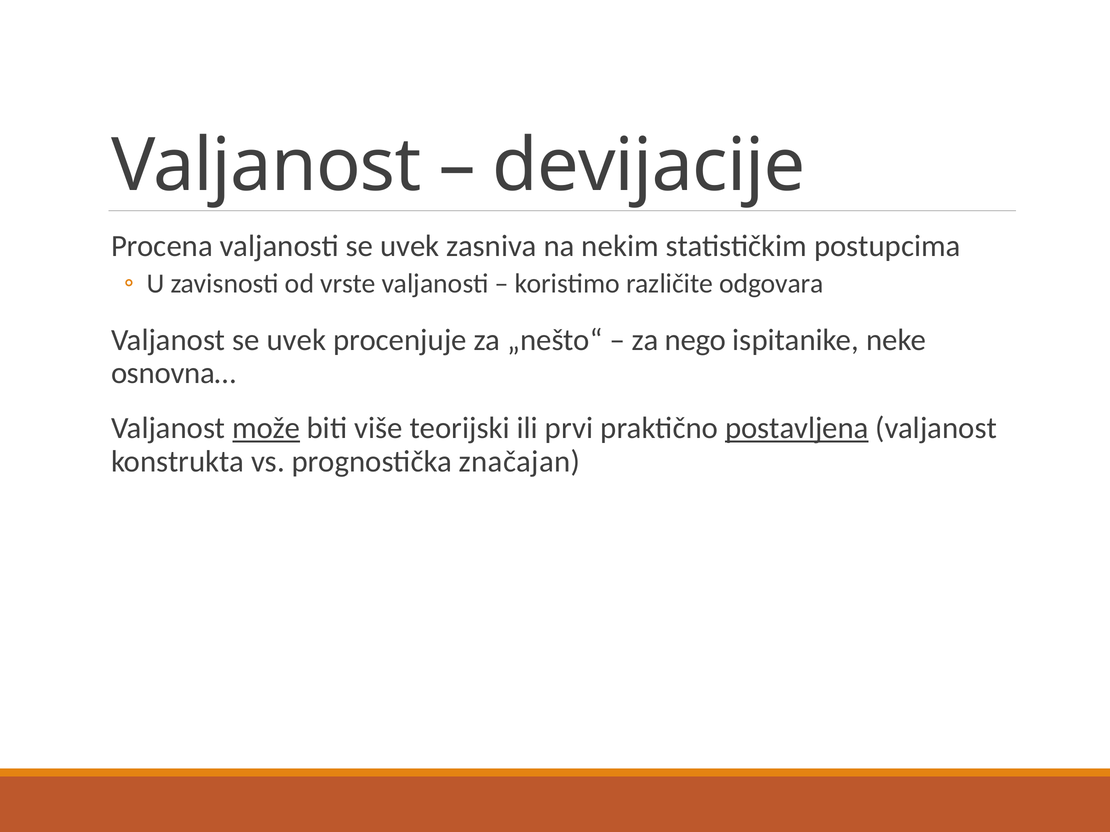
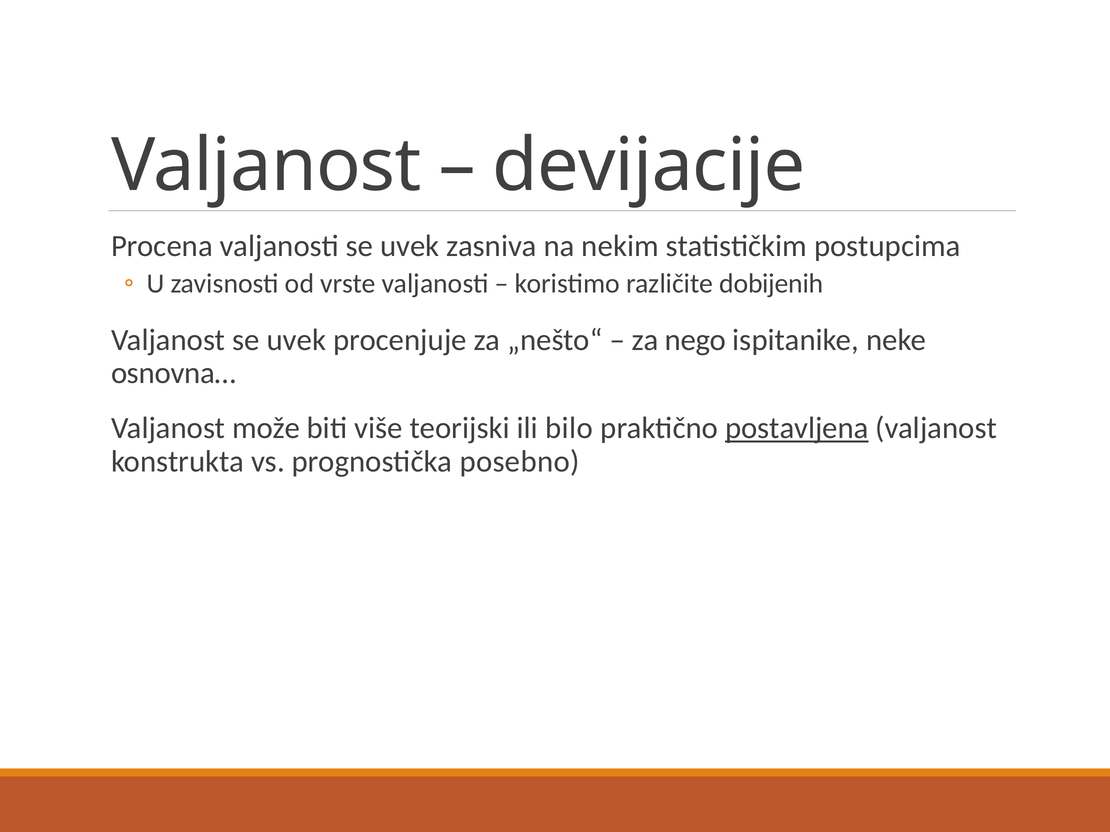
odgovara: odgovara -> dobijenih
može underline: present -> none
prvi: prvi -> bilo
značajan: značajan -> posebno
